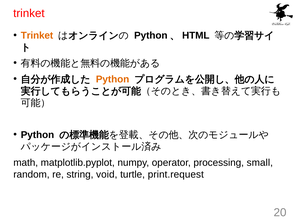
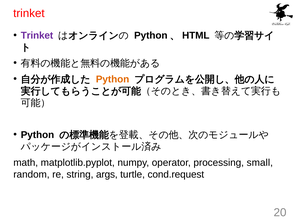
Trinket at (37, 35) colour: orange -> purple
void: void -> args
print.request: print.request -> cond.request
